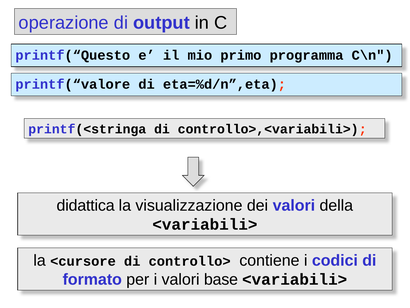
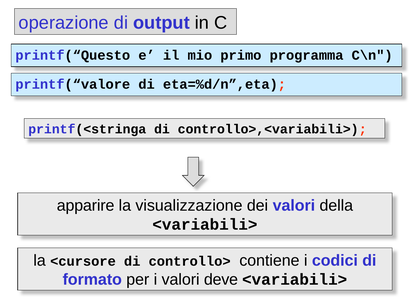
didattica: didattica -> apparire
base: base -> deve
